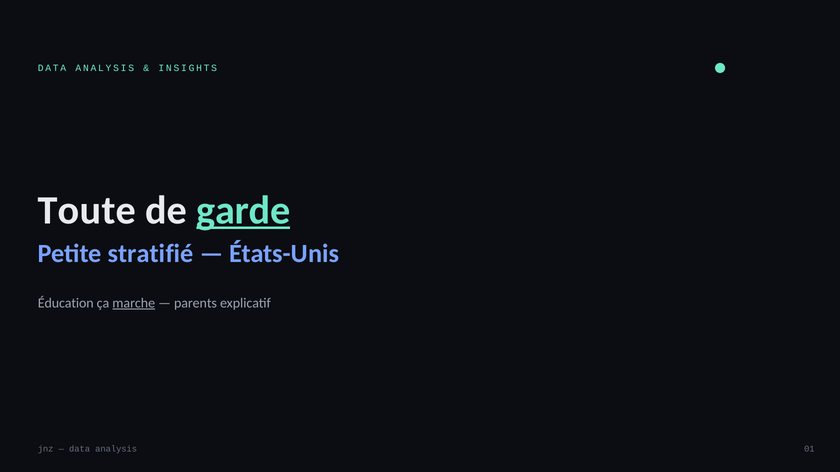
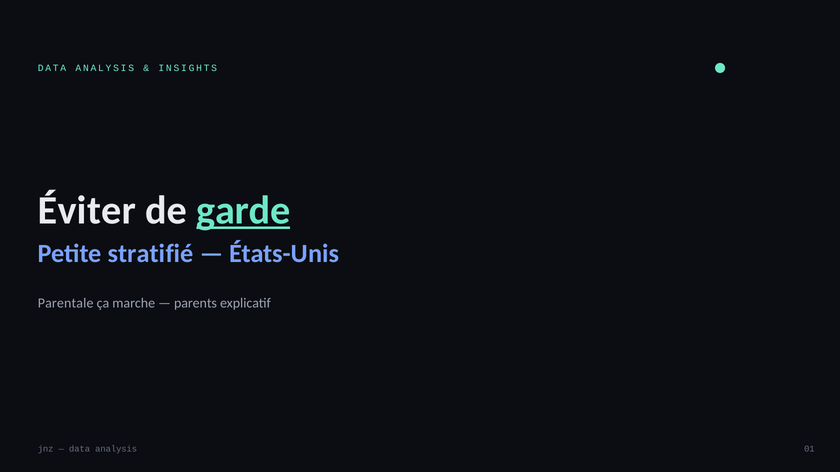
Toute: Toute -> Éviter
Éducation: Éducation -> Parentale
marche underline: present -> none
